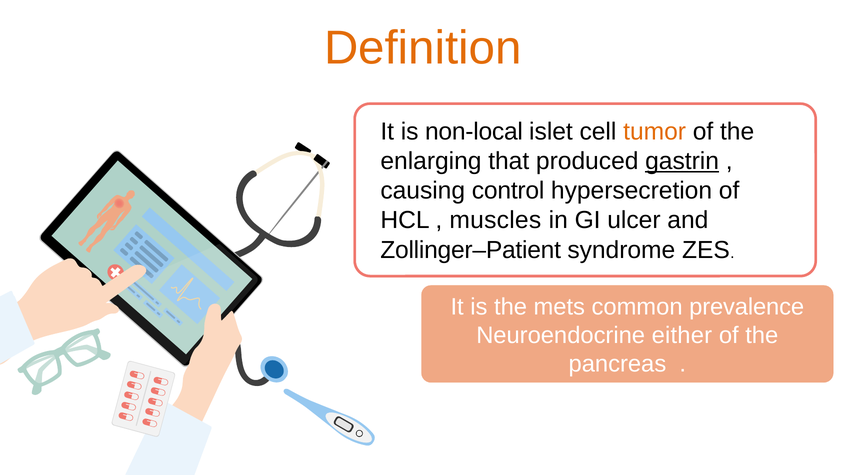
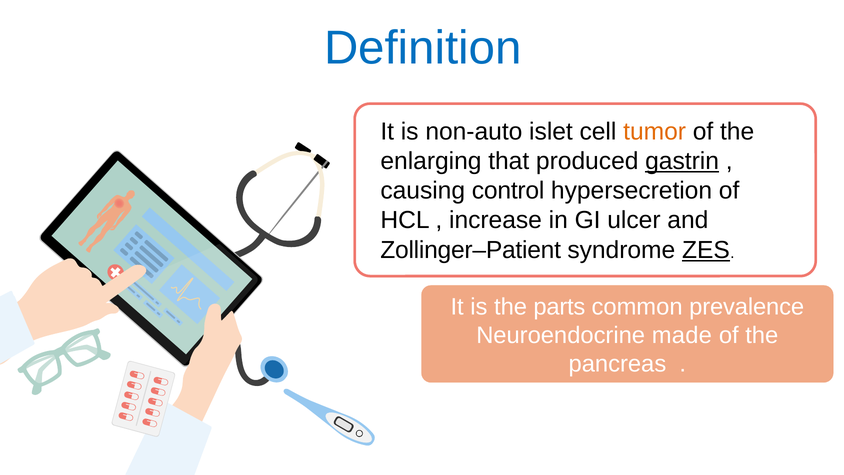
Definition colour: orange -> blue
non-local: non-local -> non-auto
muscles: muscles -> increase
ZES underline: none -> present
mets: mets -> parts
either: either -> made
